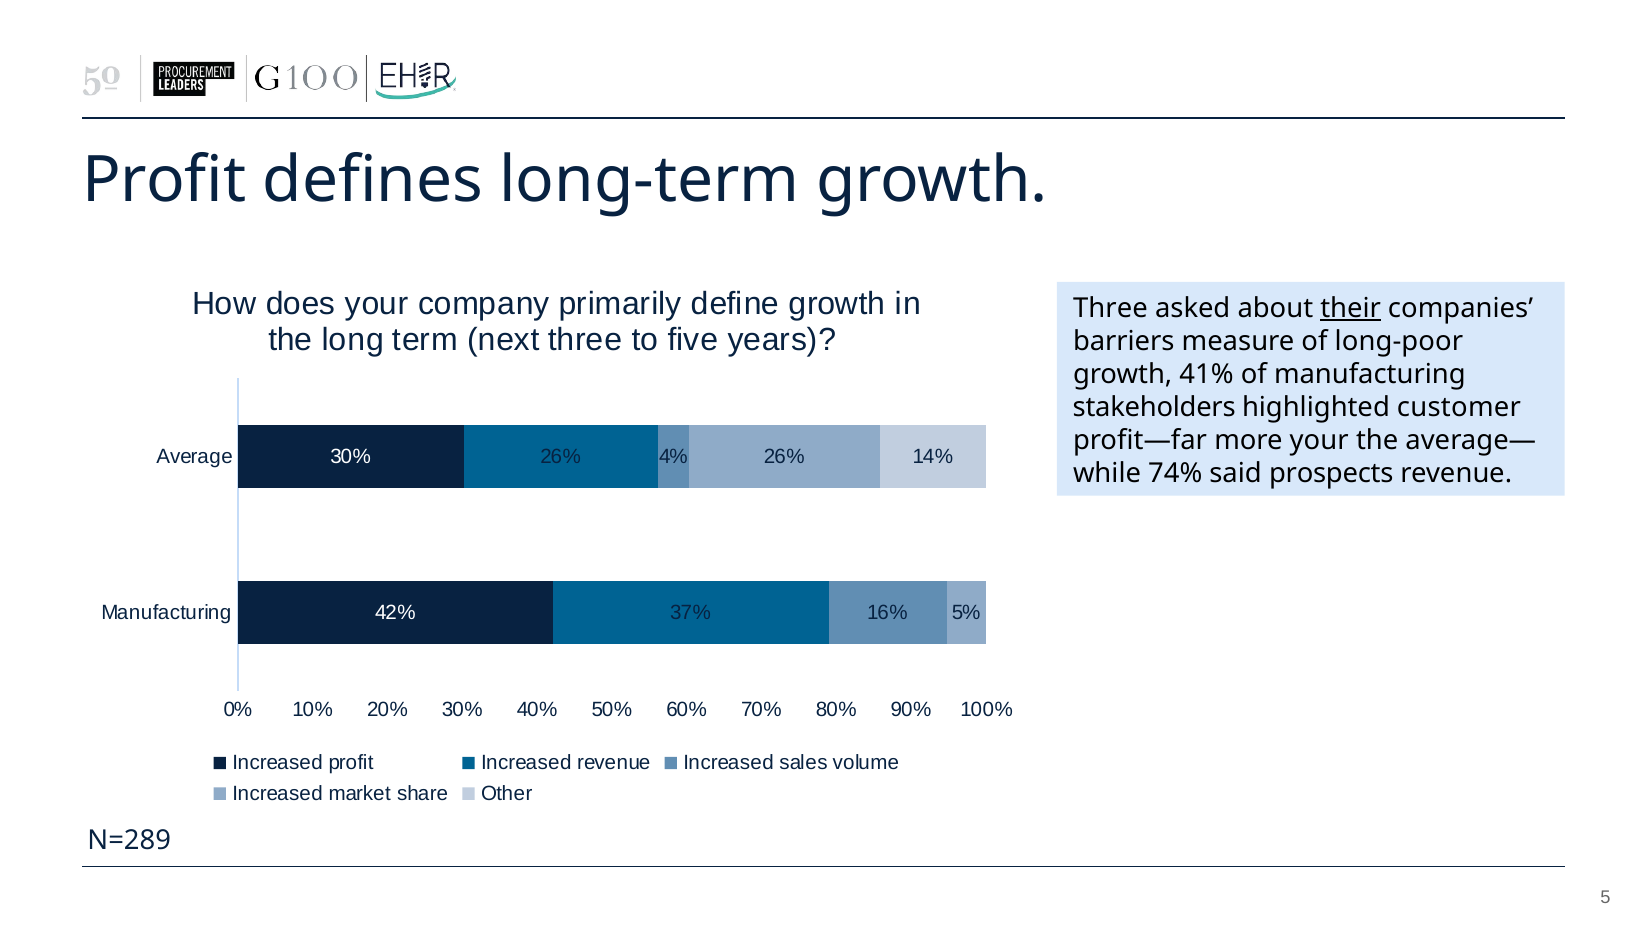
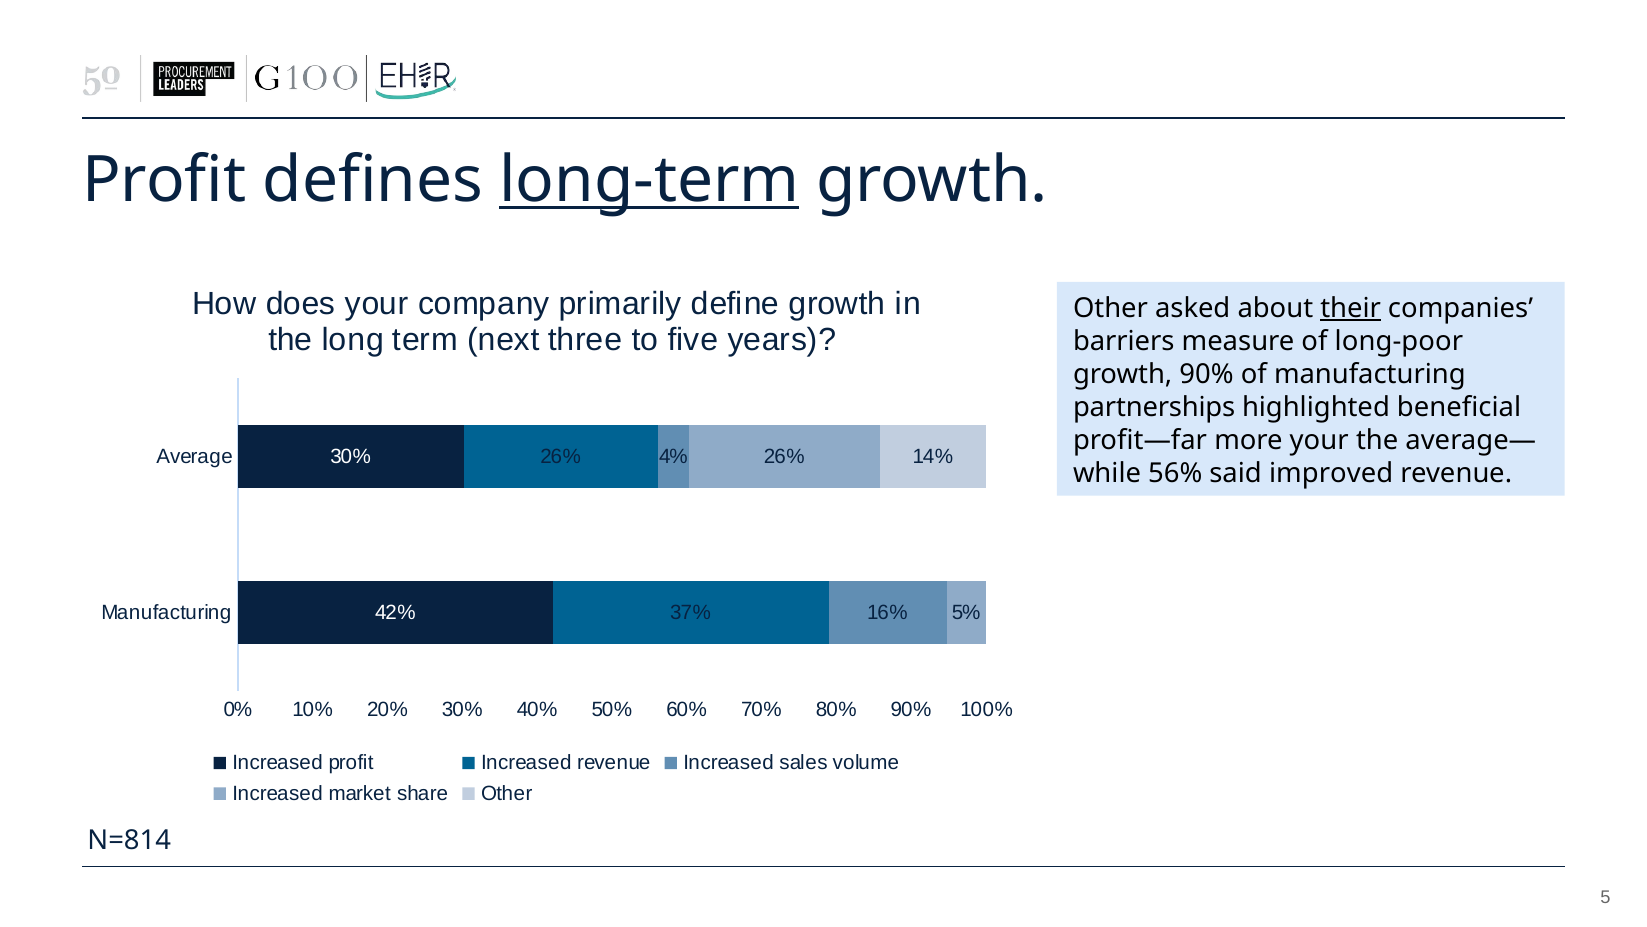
long-term underline: none -> present
Three at (1110, 308): Three -> Other
growth 41%: 41% -> 90%
stakeholders: stakeholders -> partnerships
customer: customer -> beneficial
74%: 74% -> 56%
prospects: prospects -> improved
N=289: N=289 -> N=814
